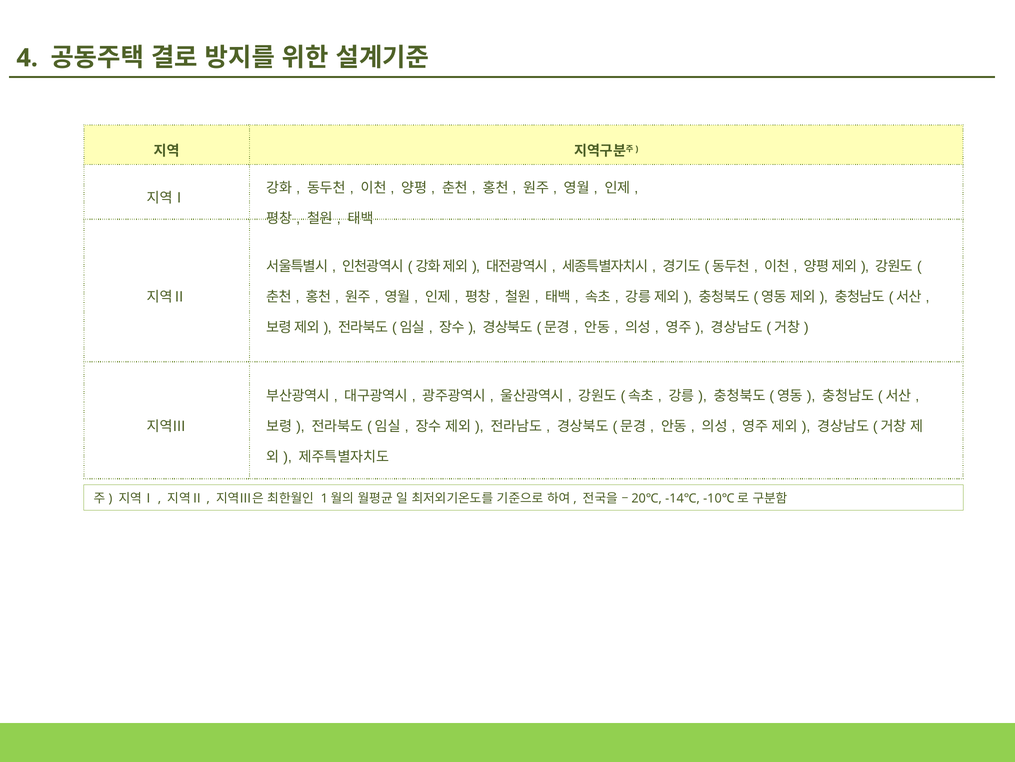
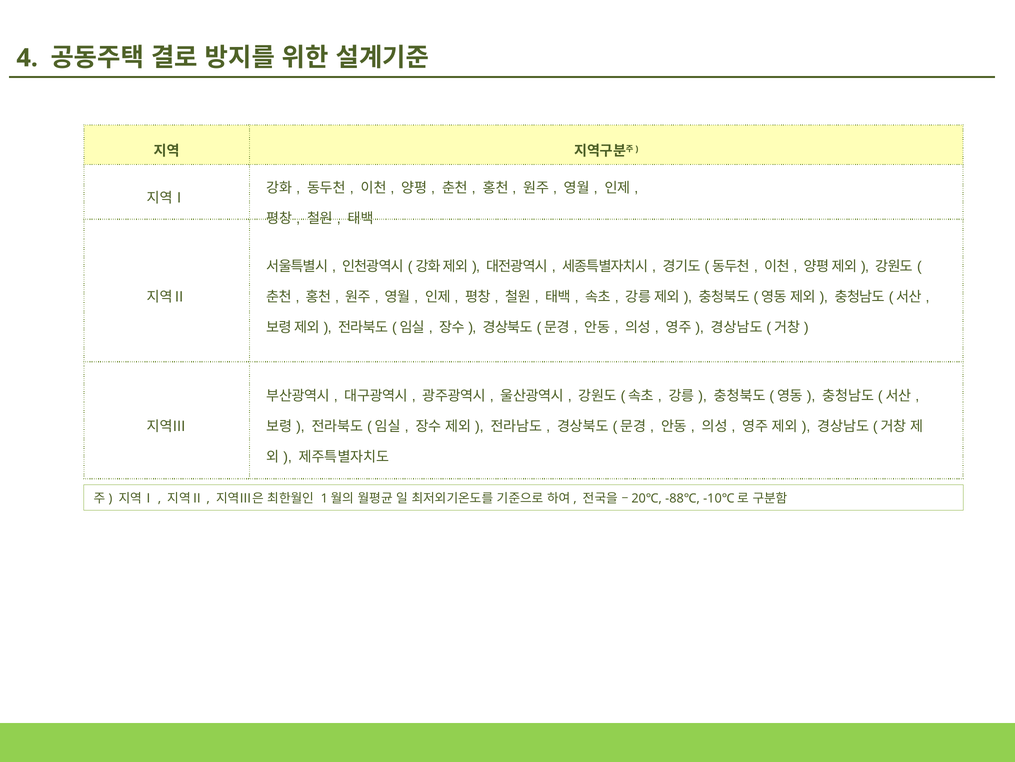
-14℃: -14℃ -> -88℃
